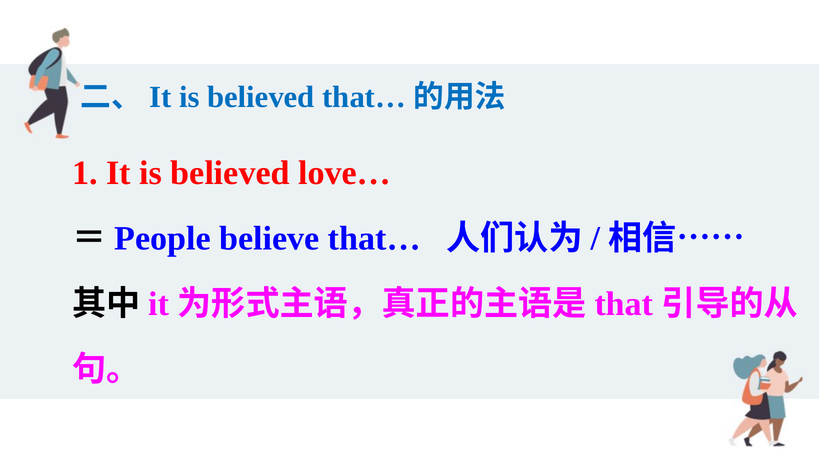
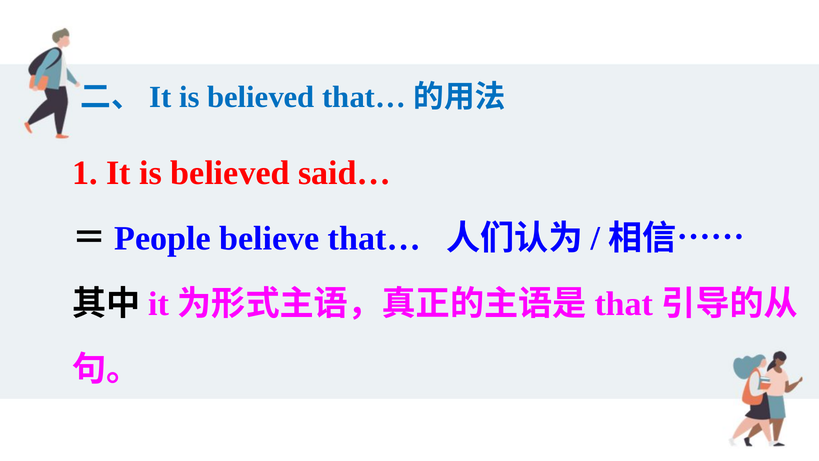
love…: love… -> said…
